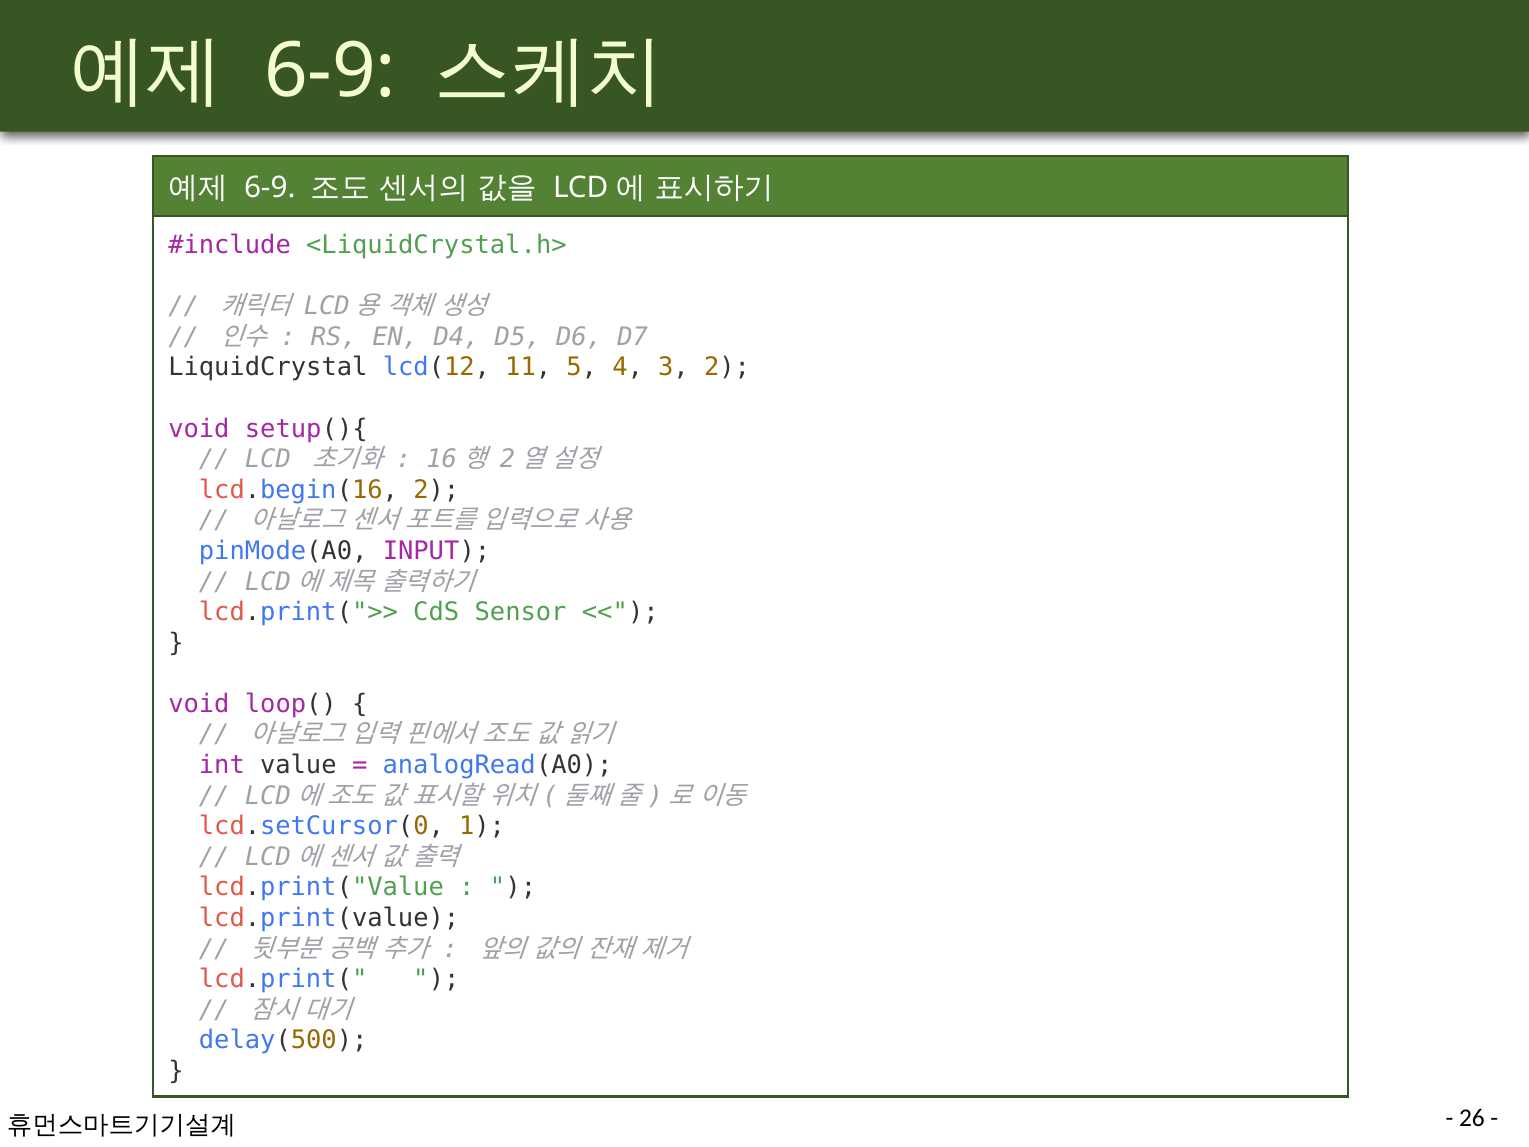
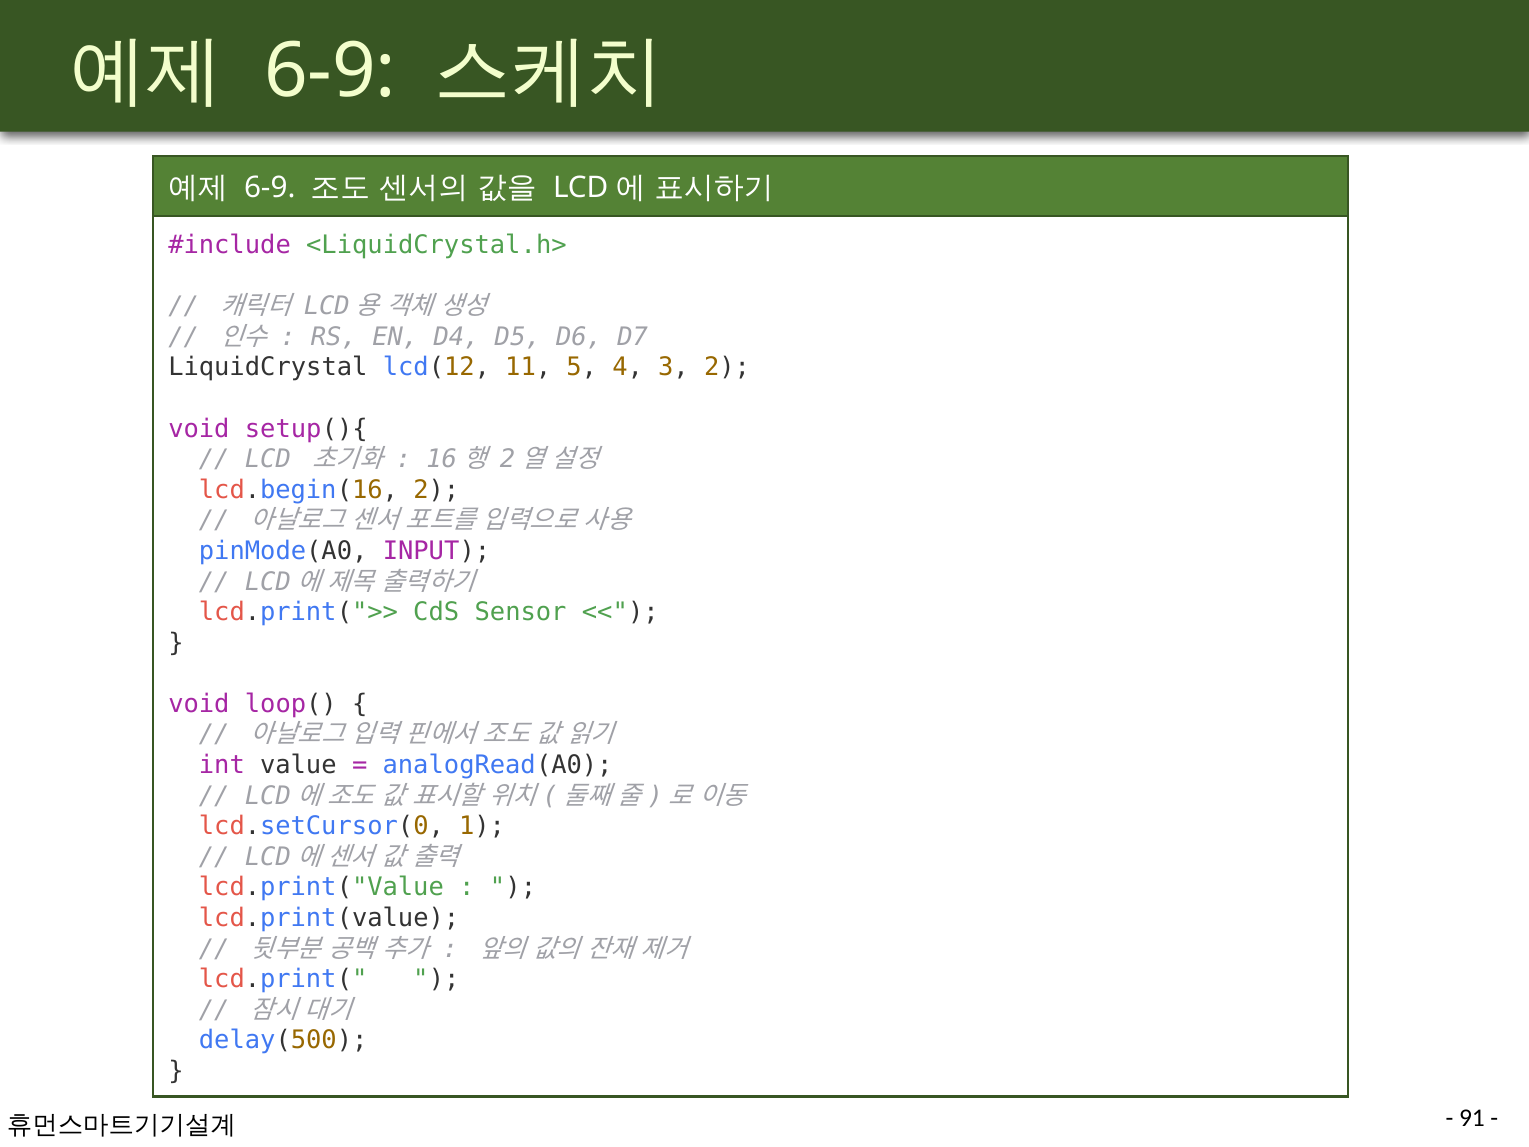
26: 26 -> 91
